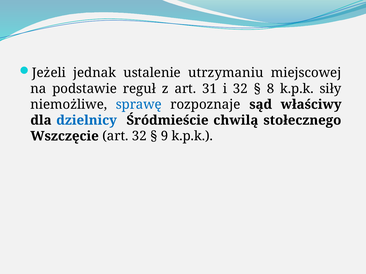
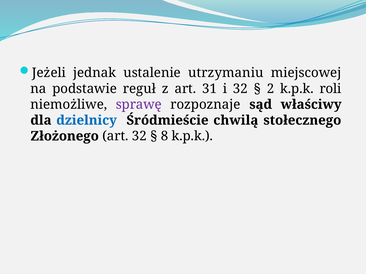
8: 8 -> 2
siły: siły -> roli
sprawę colour: blue -> purple
Wszczęcie: Wszczęcie -> Złożonego
9: 9 -> 8
